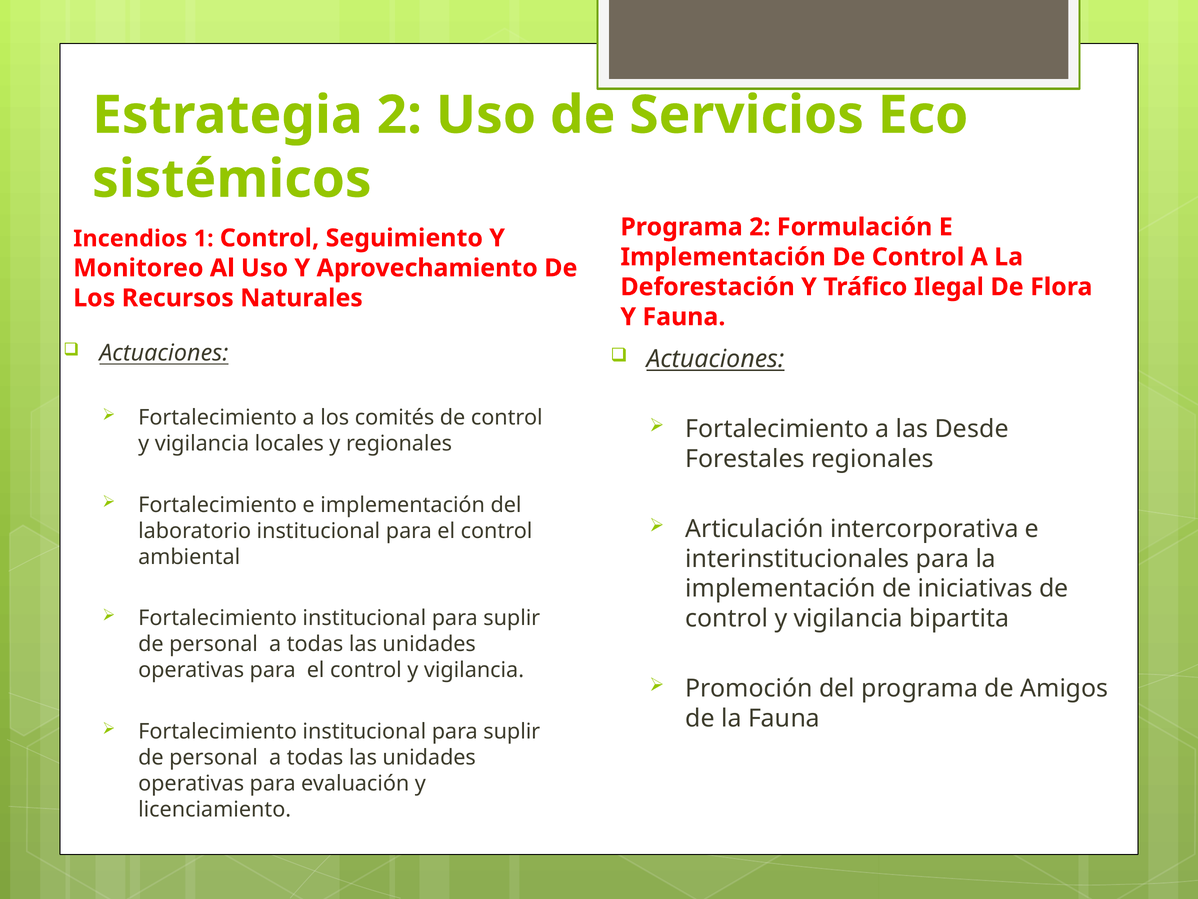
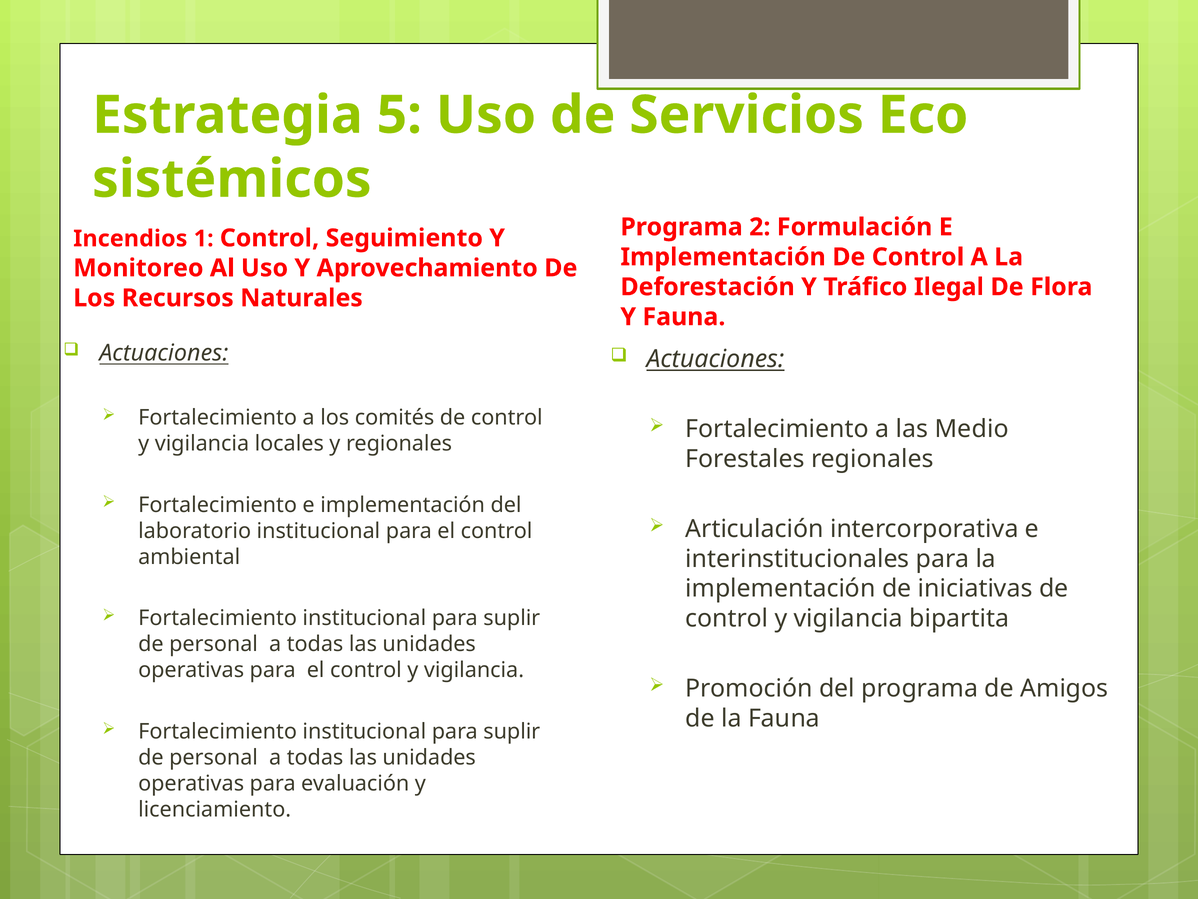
Estrategia 2: 2 -> 5
Desde: Desde -> Medio
